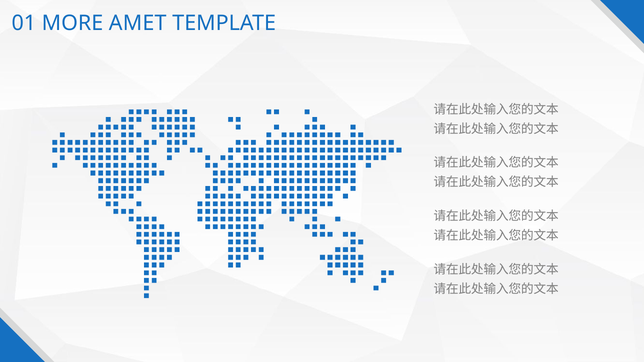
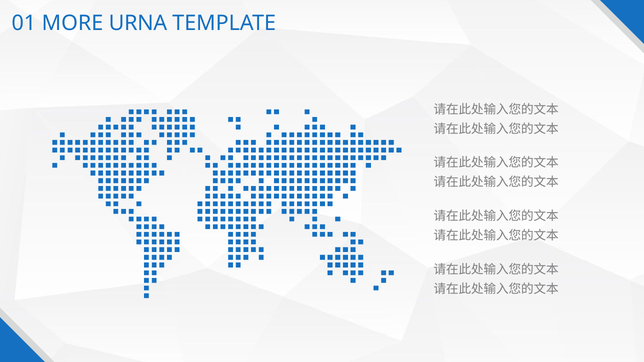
AMET: AMET -> URNA
